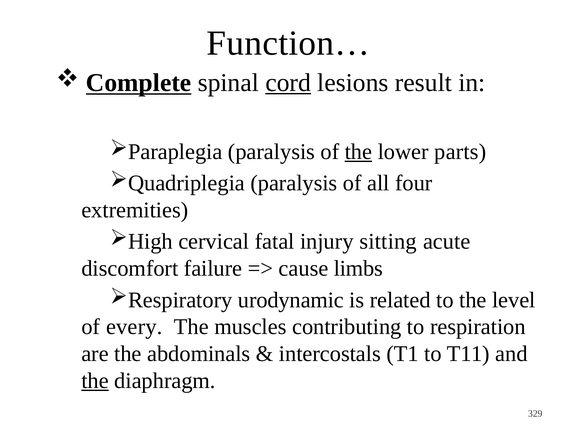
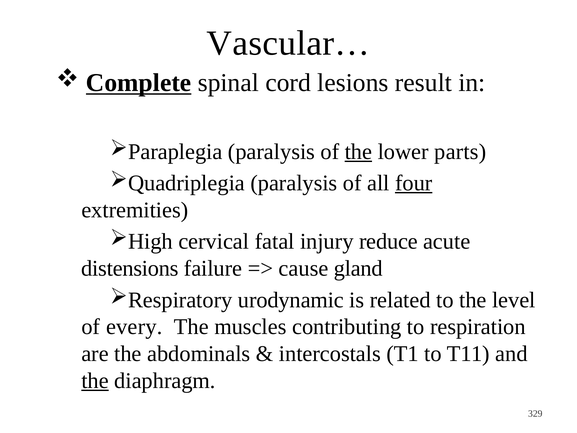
Function…: Function… -> Vascular…
cord underline: present -> none
four underline: none -> present
sitting: sitting -> reduce
discomfort: discomfort -> distensions
limbs: limbs -> gland
